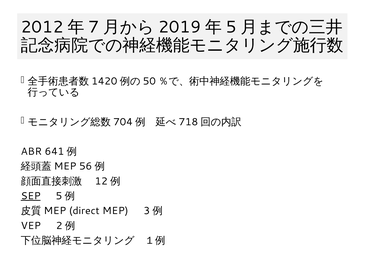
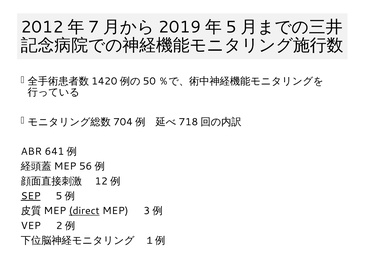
direct underline: none -> present
